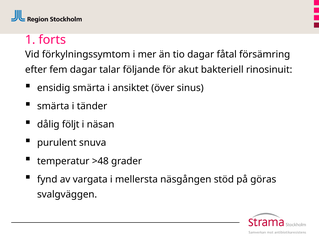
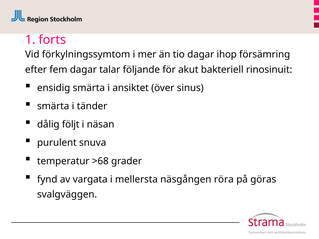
fåtal: fåtal -> ihop
>48: >48 -> >68
stöd: stöd -> röra
